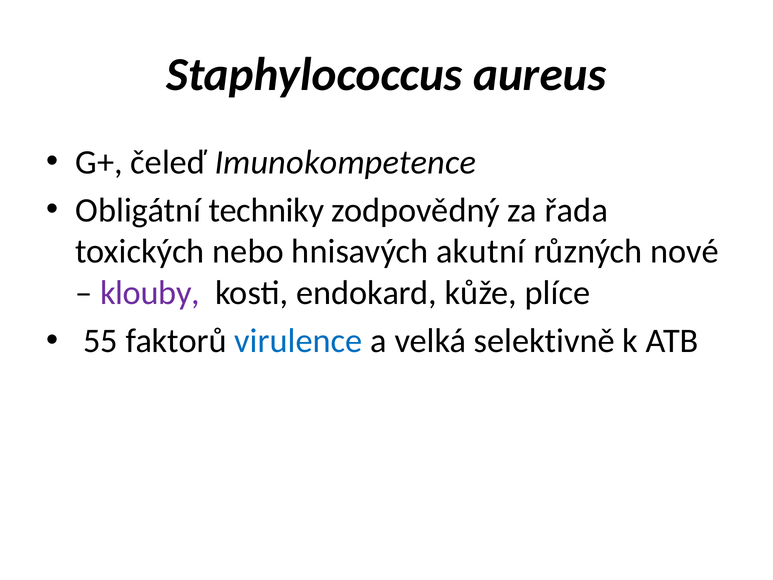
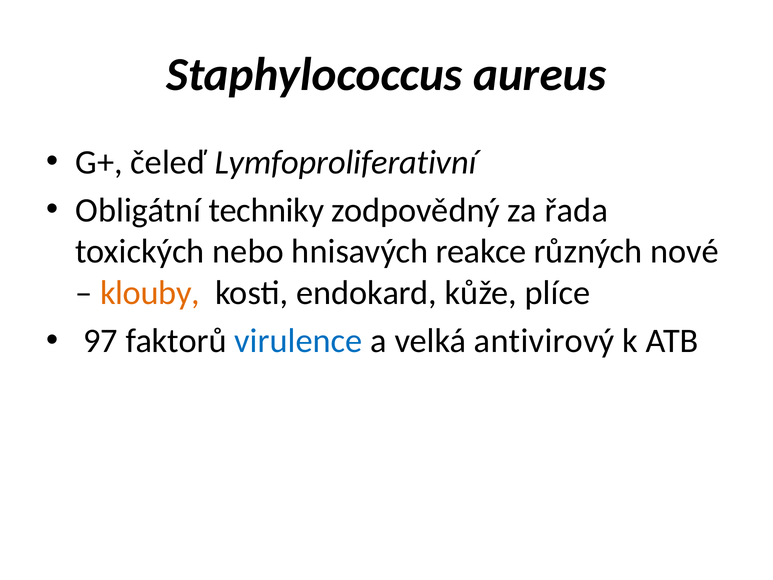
Imunokompetence: Imunokompetence -> Lymfoproliferativní
akutní: akutní -> reakce
klouby colour: purple -> orange
55: 55 -> 97
selektivně: selektivně -> antivirový
